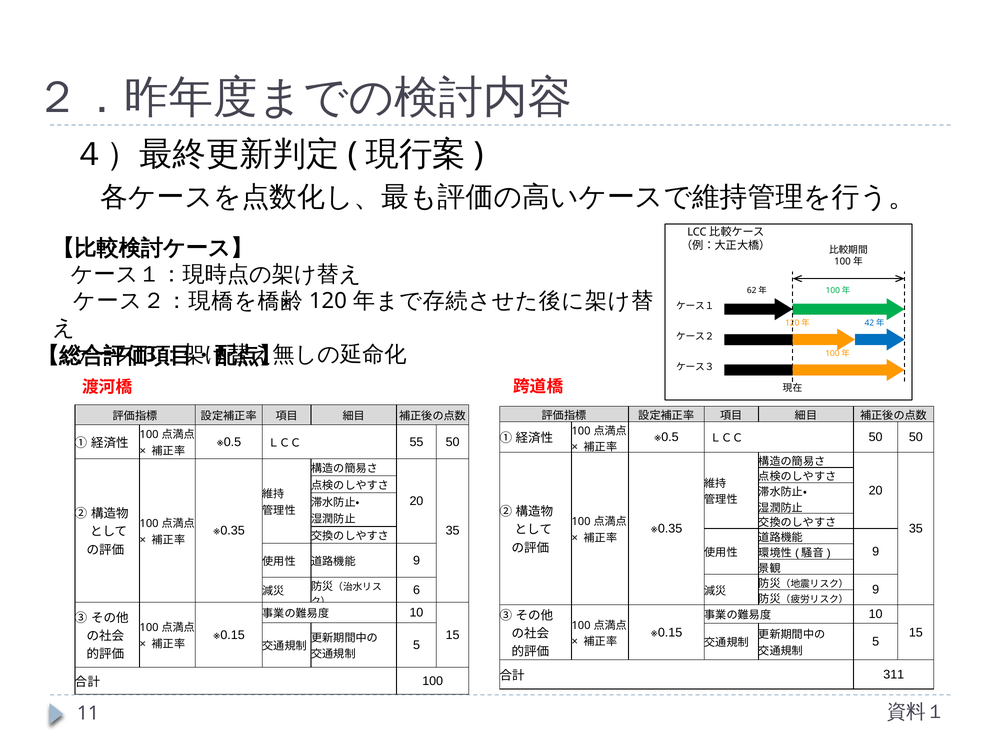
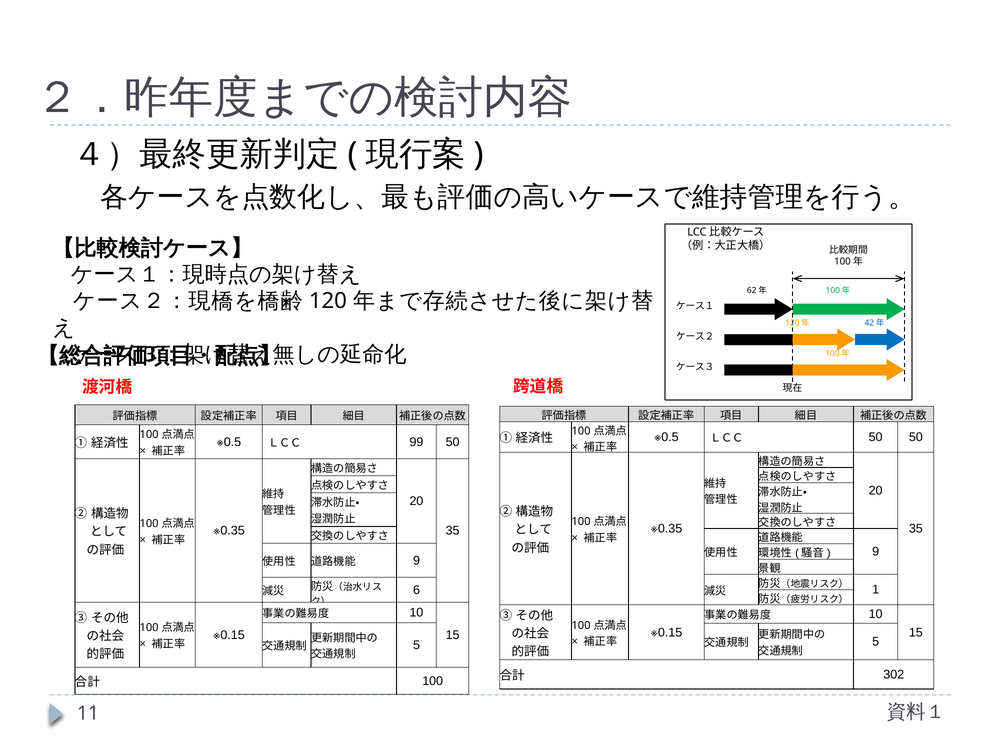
55: 55 -> 99
9 at (876, 590): 9 -> 1
311: 311 -> 302
